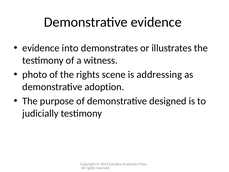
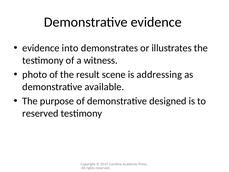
the rights: rights -> result
adoption: adoption -> available
judicially at (40, 113): judicially -> reserved
